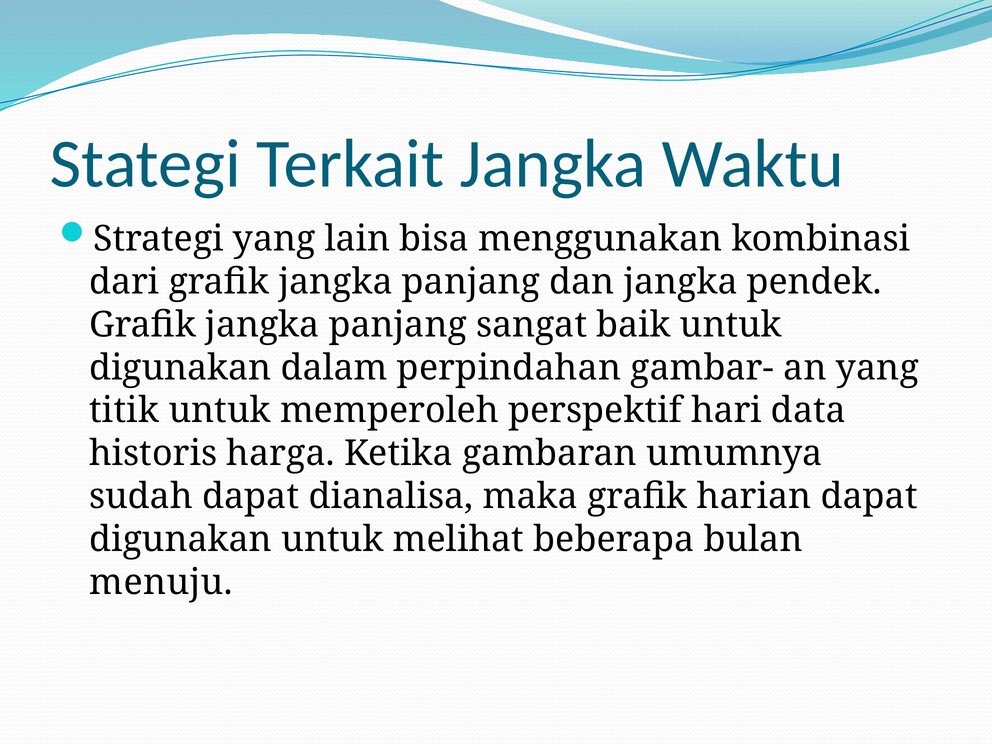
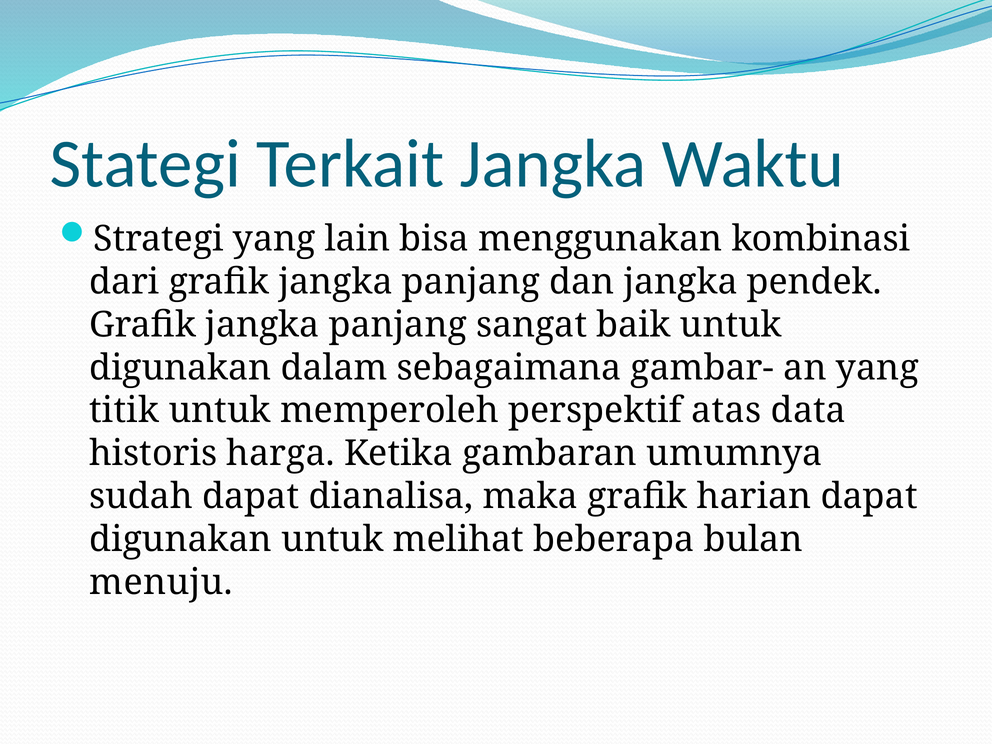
perpindahan: perpindahan -> sebagaimana
hari: hari -> atas
